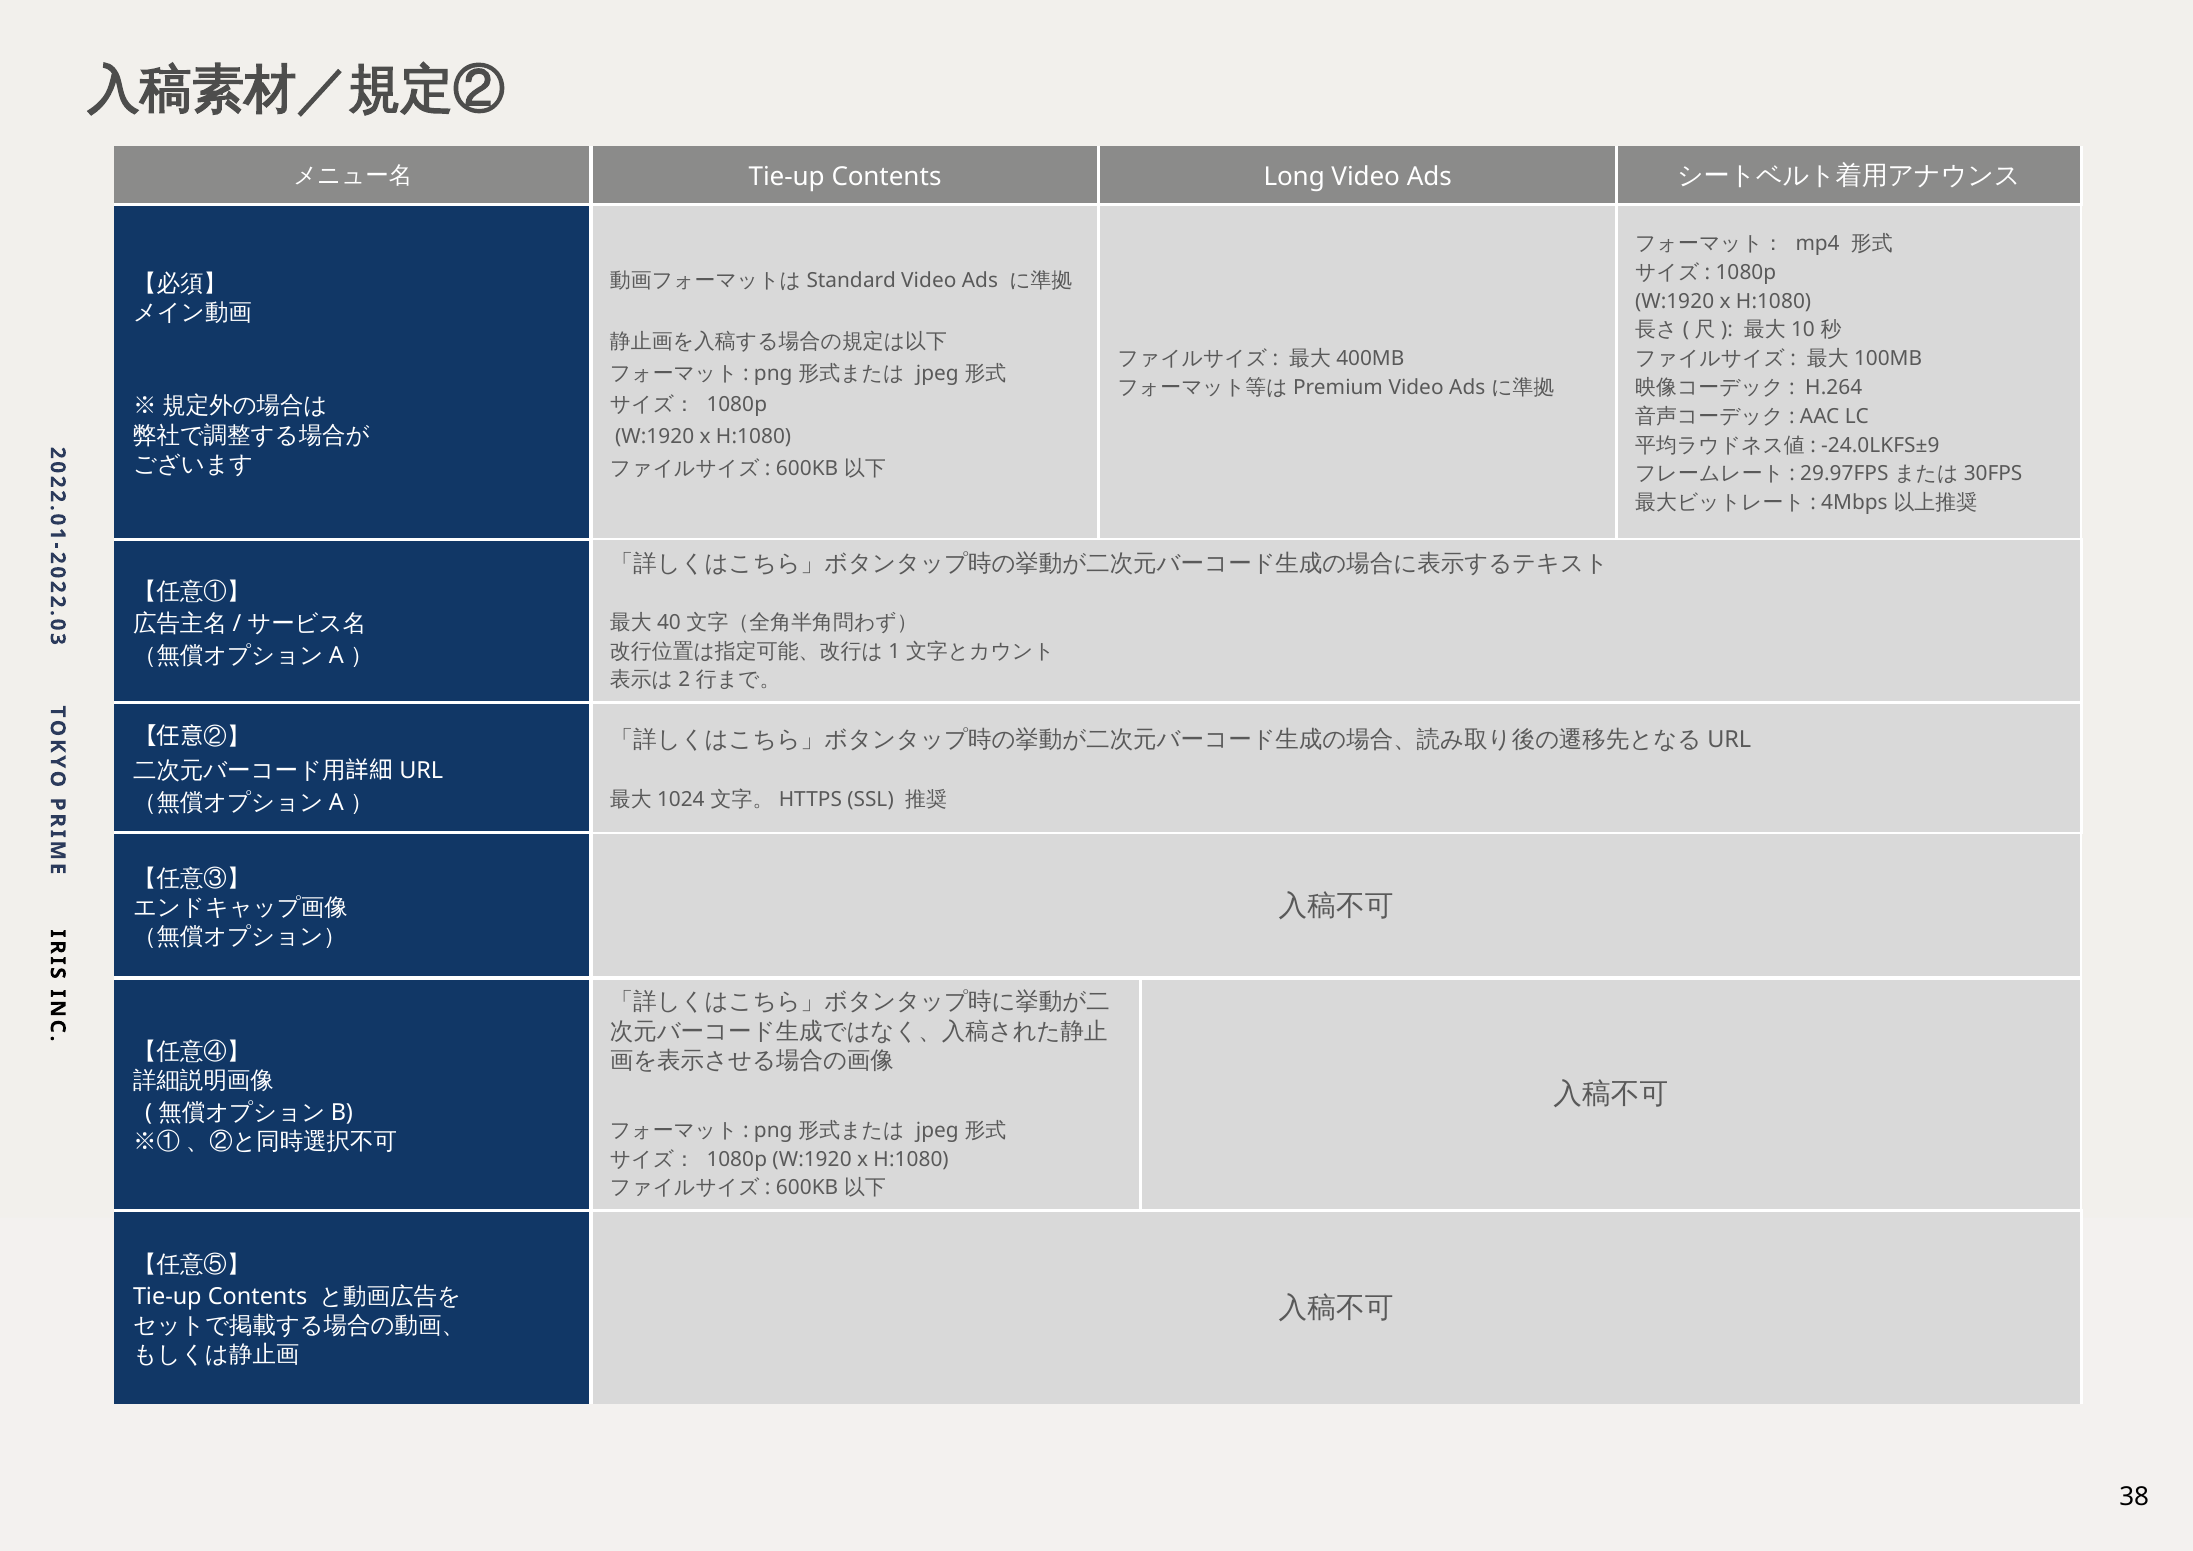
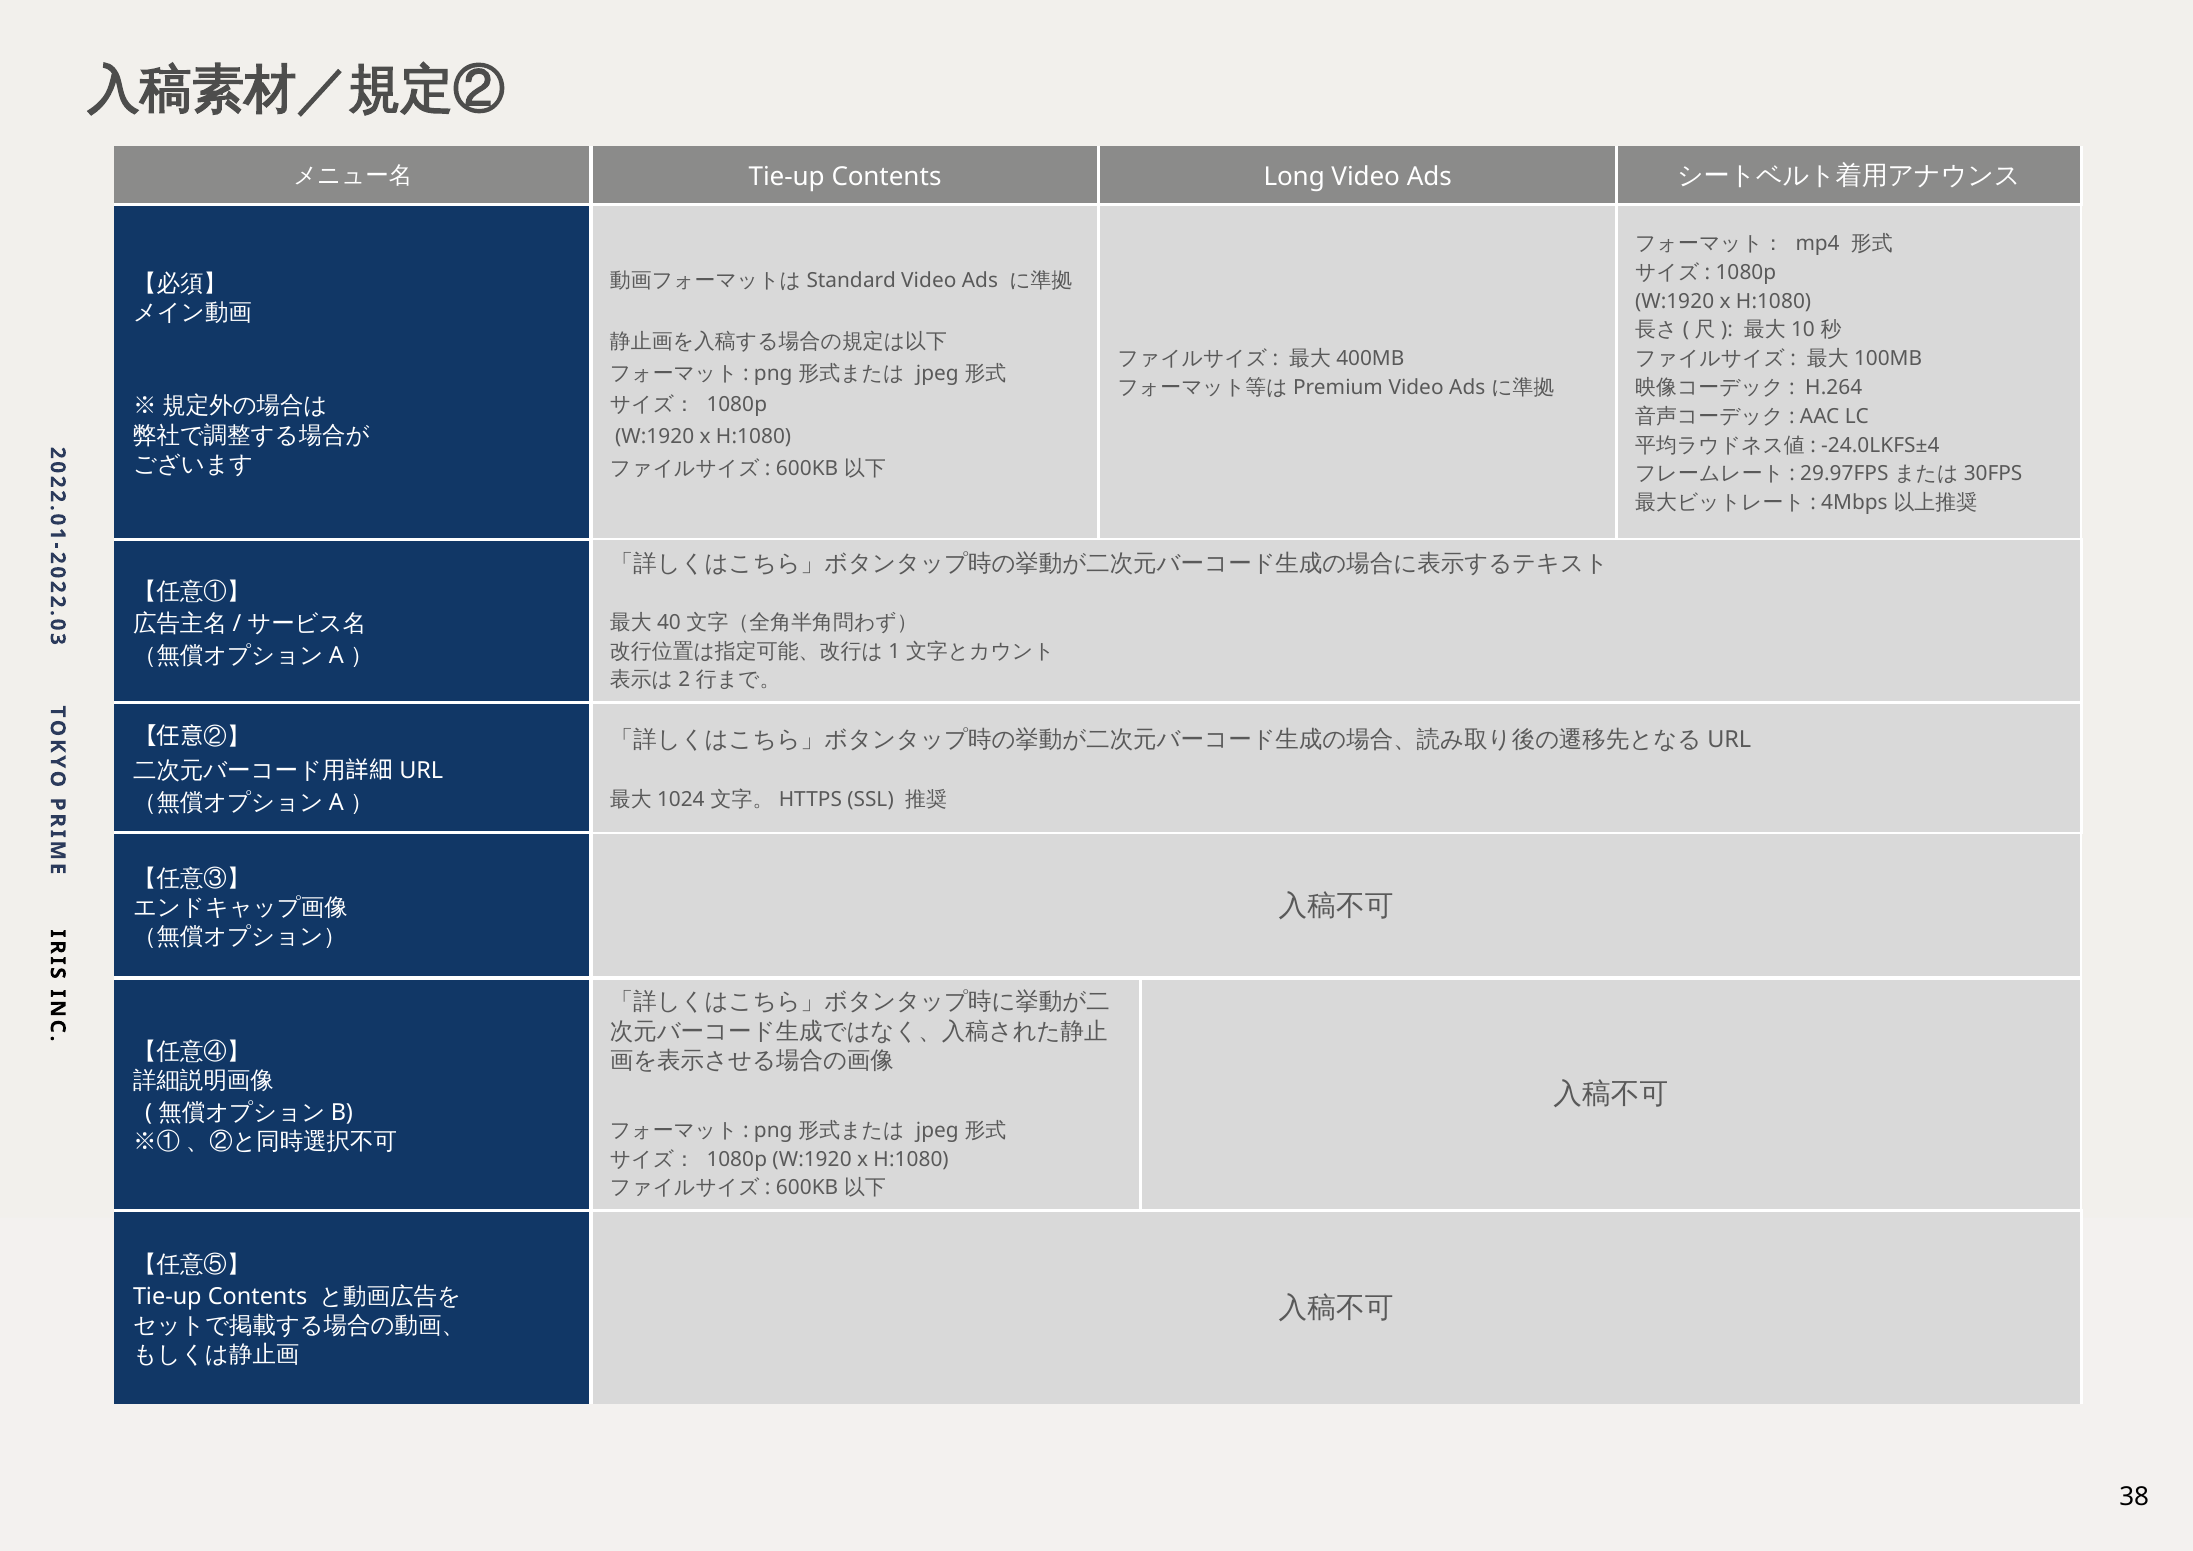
-24.0LKFS±9: -24.0LKFS±9 -> -24.0LKFS±4
